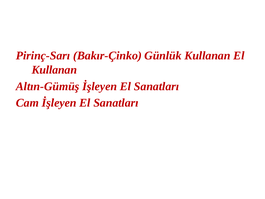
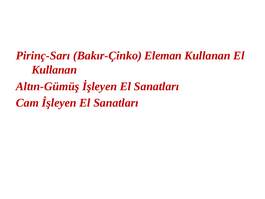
Günlük: Günlük -> Eleman
